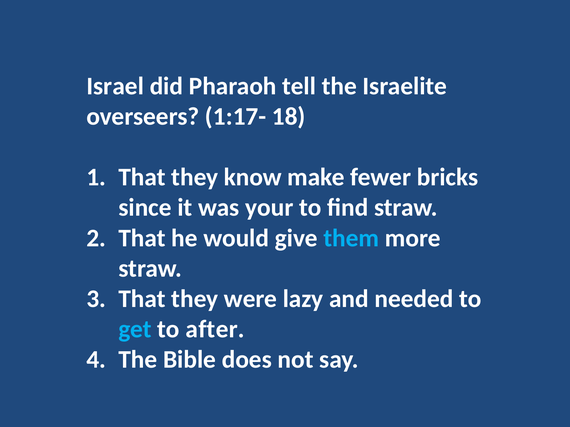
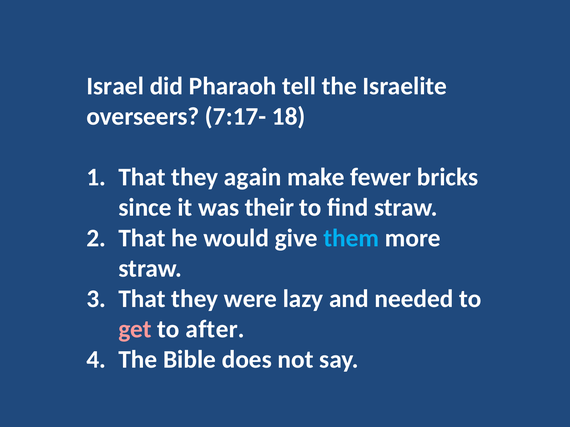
1:17-: 1:17- -> 7:17-
know: know -> again
your: your -> their
get colour: light blue -> pink
